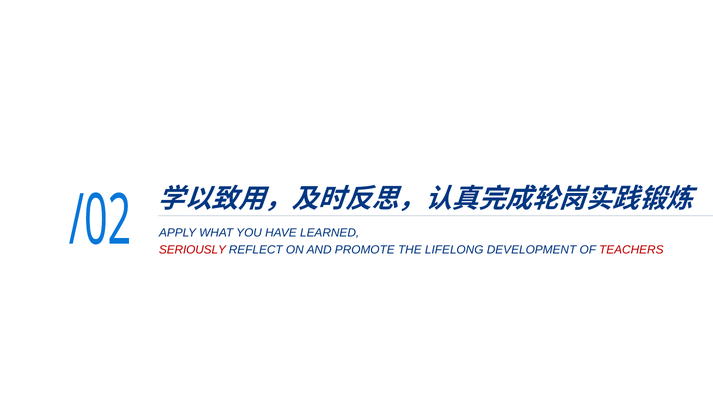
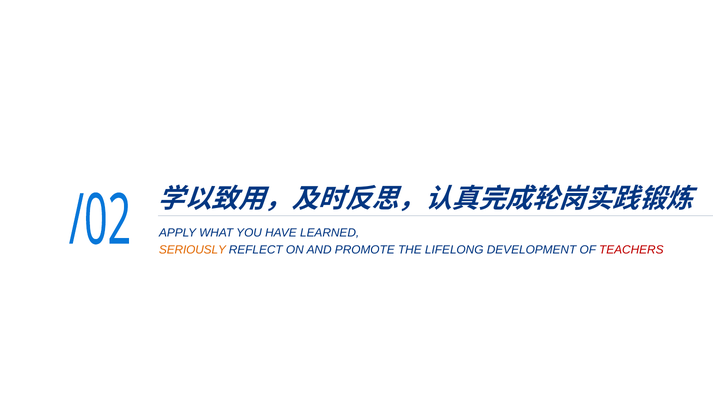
SERIOUSLY colour: red -> orange
